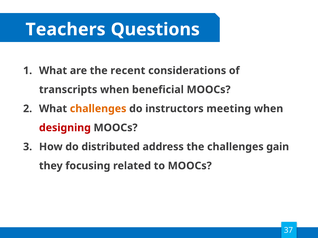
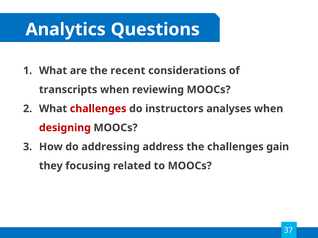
Teachers: Teachers -> Analytics
beneficial: beneficial -> reviewing
challenges at (98, 109) colour: orange -> red
meeting: meeting -> analyses
distributed: distributed -> addressing
